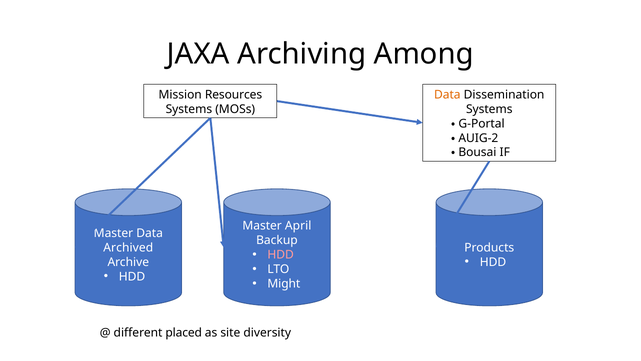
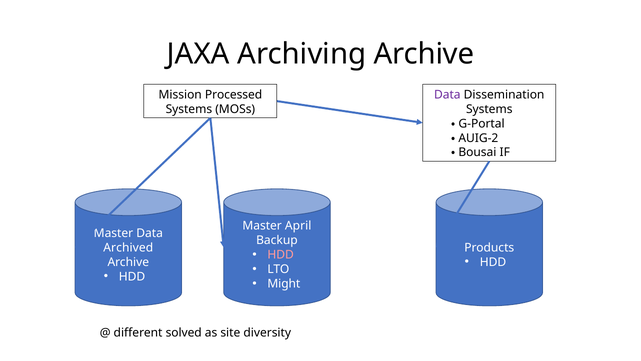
Archiving Among: Among -> Archive
Resources: Resources -> Processed
Data at (447, 95) colour: orange -> purple
placed: placed -> solved
